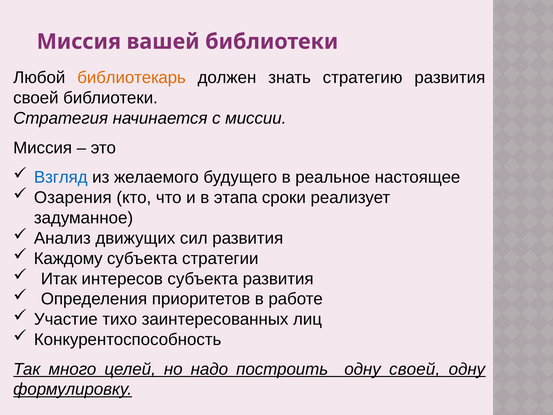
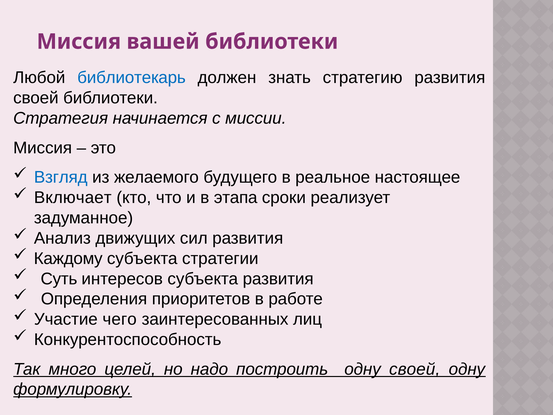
библиотекарь colour: orange -> blue
Озарения: Озарения -> Включает
Итак: Итак -> Суть
тихо: тихо -> чего
